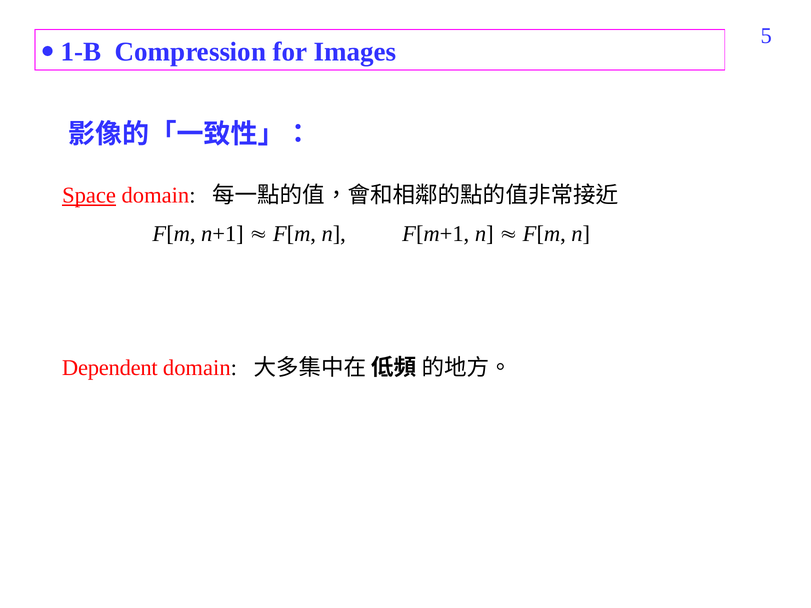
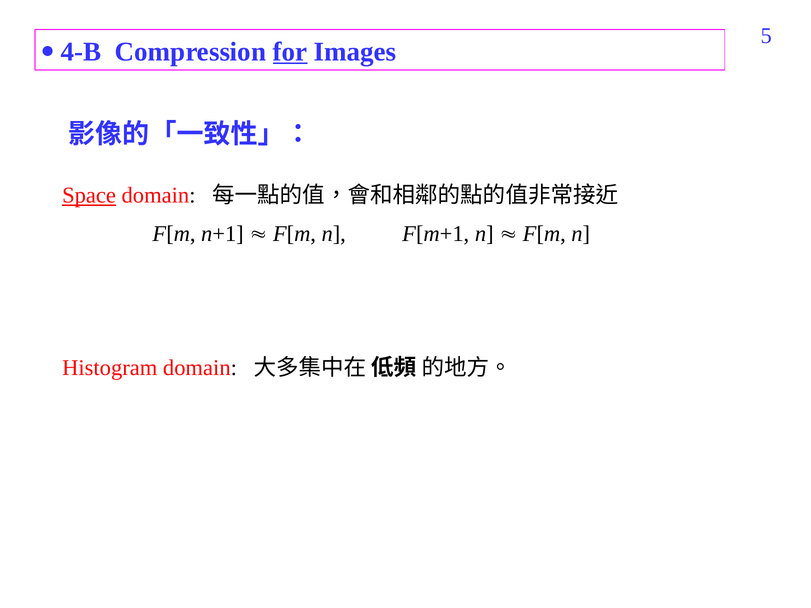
1-B: 1-B -> 4-B
for underline: none -> present
Dependent: Dependent -> Histogram
